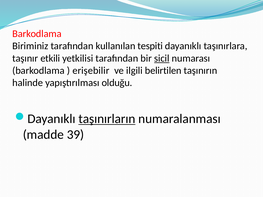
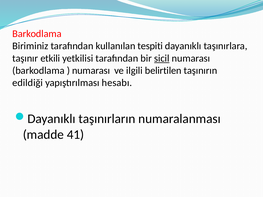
erişebilir at (91, 71): erişebilir -> numarası
halinde: halinde -> edildiği
olduğu: olduğu -> hesabı
taşınırların underline: present -> none
39: 39 -> 41
